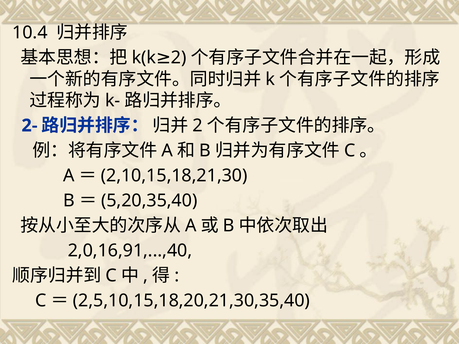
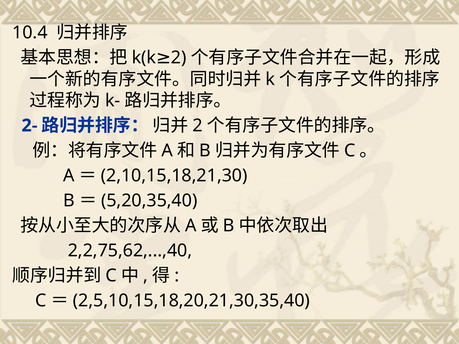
2,0,16,91,...,40: 2,0,16,91,...,40 -> 2,2,75,62,...,40
